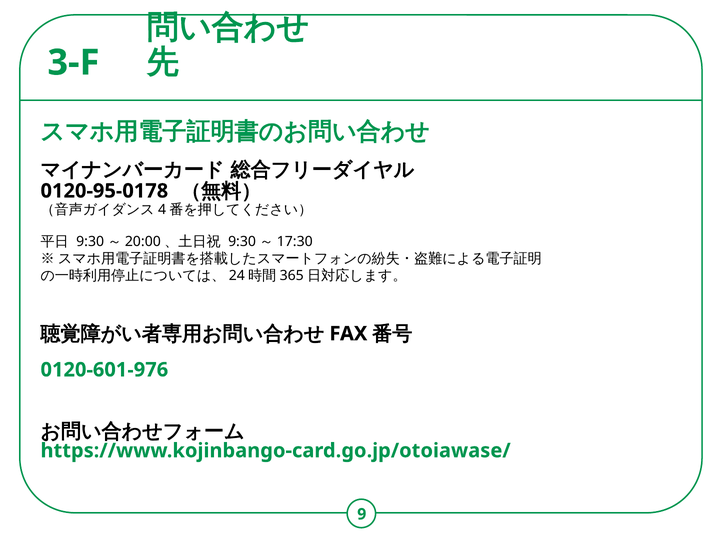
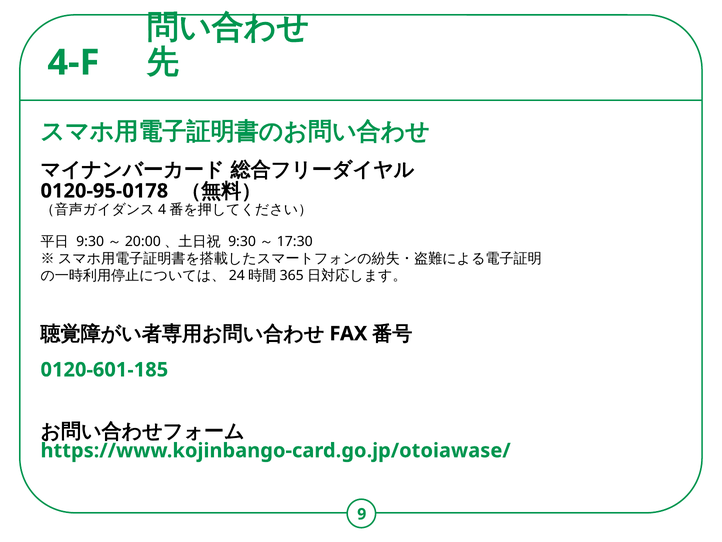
3-F: 3-F -> 4-F
0120-601-976: 0120-601-976 -> 0120-601-185
